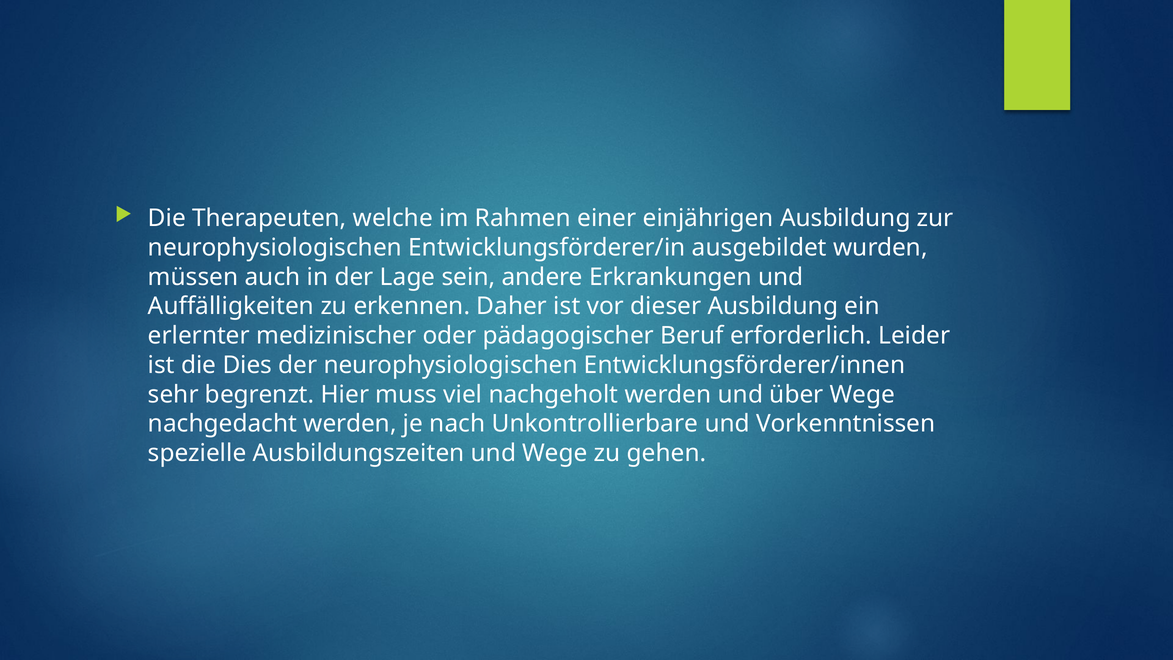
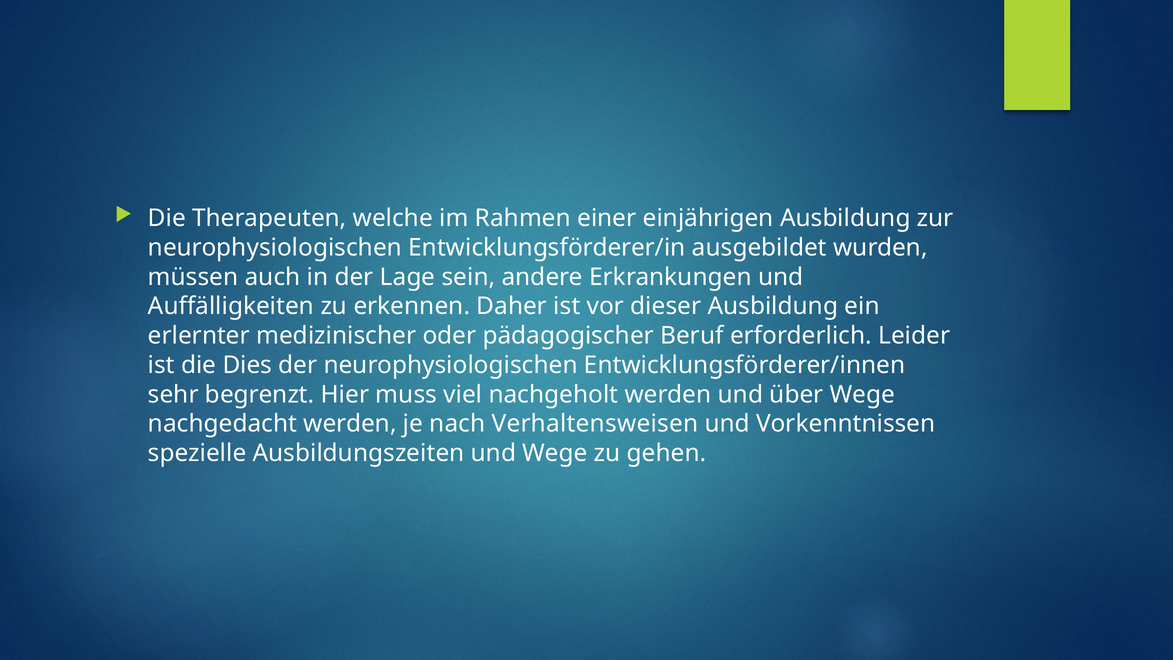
Unkontrollierbare: Unkontrollierbare -> Verhaltensweisen
